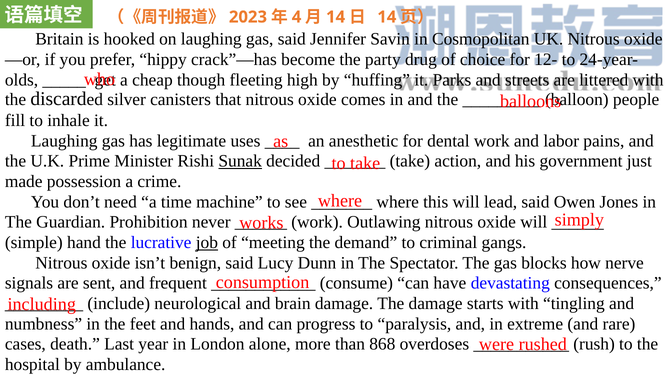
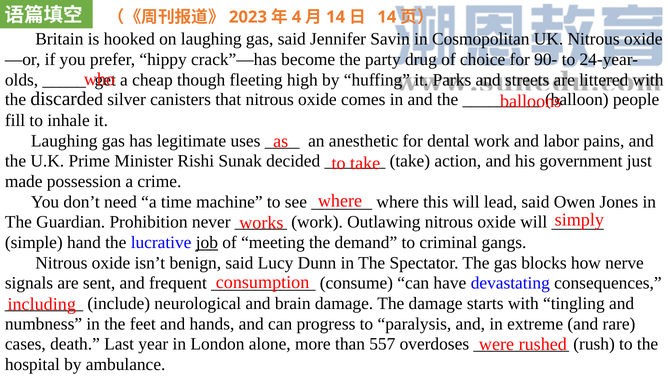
12-: 12- -> 90-
Sunak underline: present -> none
868: 868 -> 557
